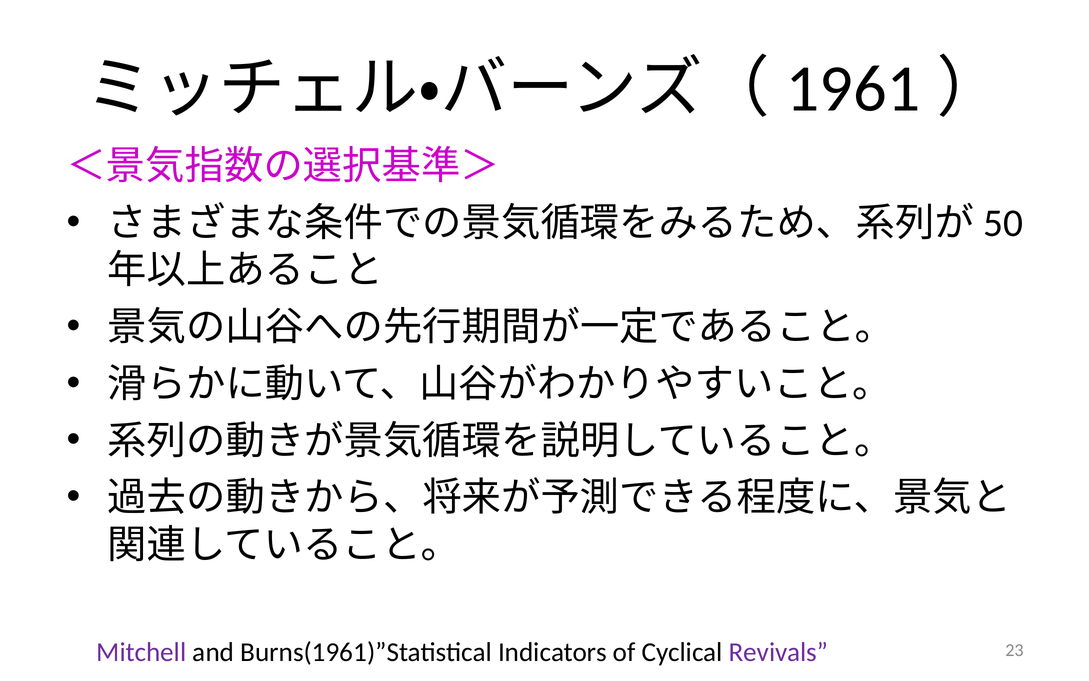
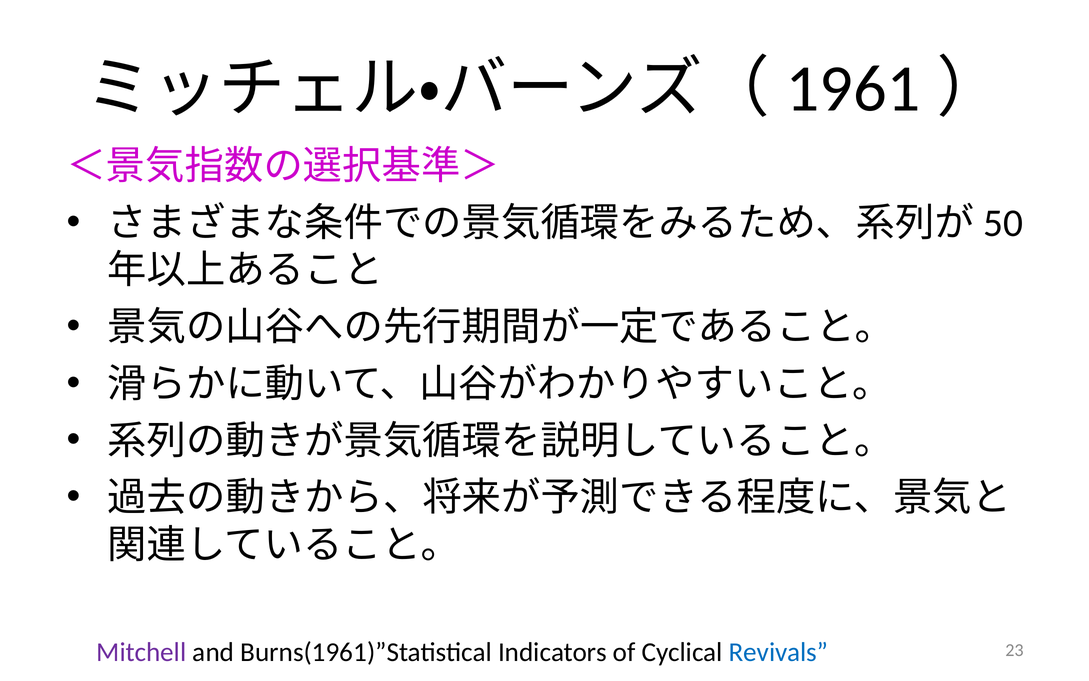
Revivals colour: purple -> blue
